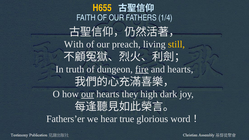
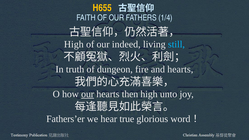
With at (74, 44): With -> High
preach: preach -> indeed
still colour: yellow -> light blue
fire underline: present -> none
they: they -> then
dark: dark -> unto
